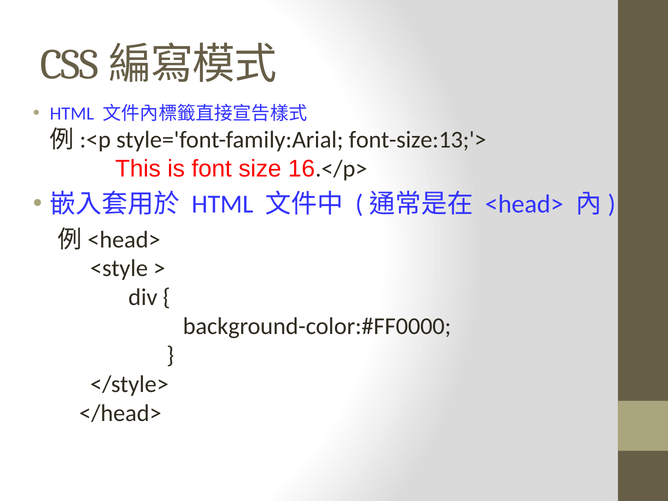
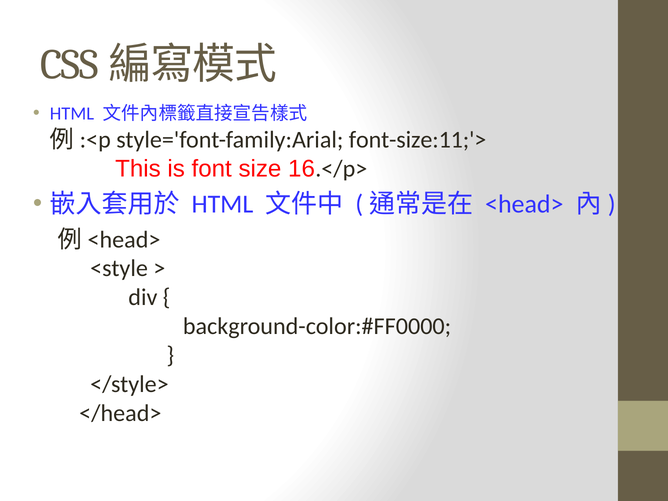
font-size:13;'>: font-size:13;'> -> font-size:11;'>
